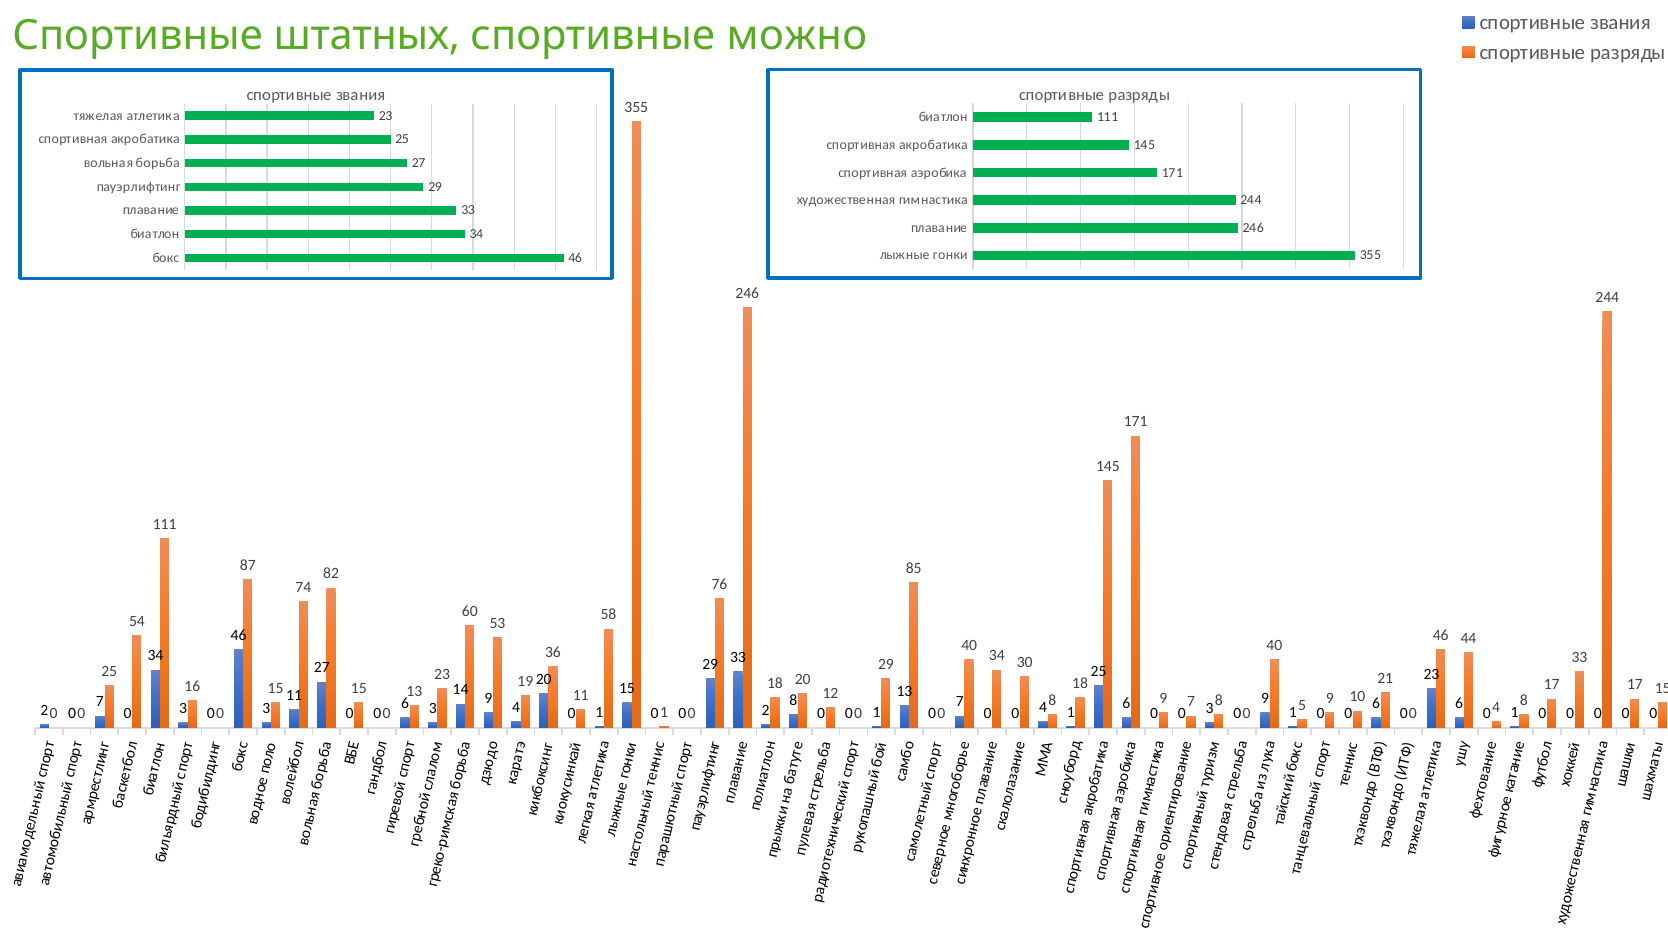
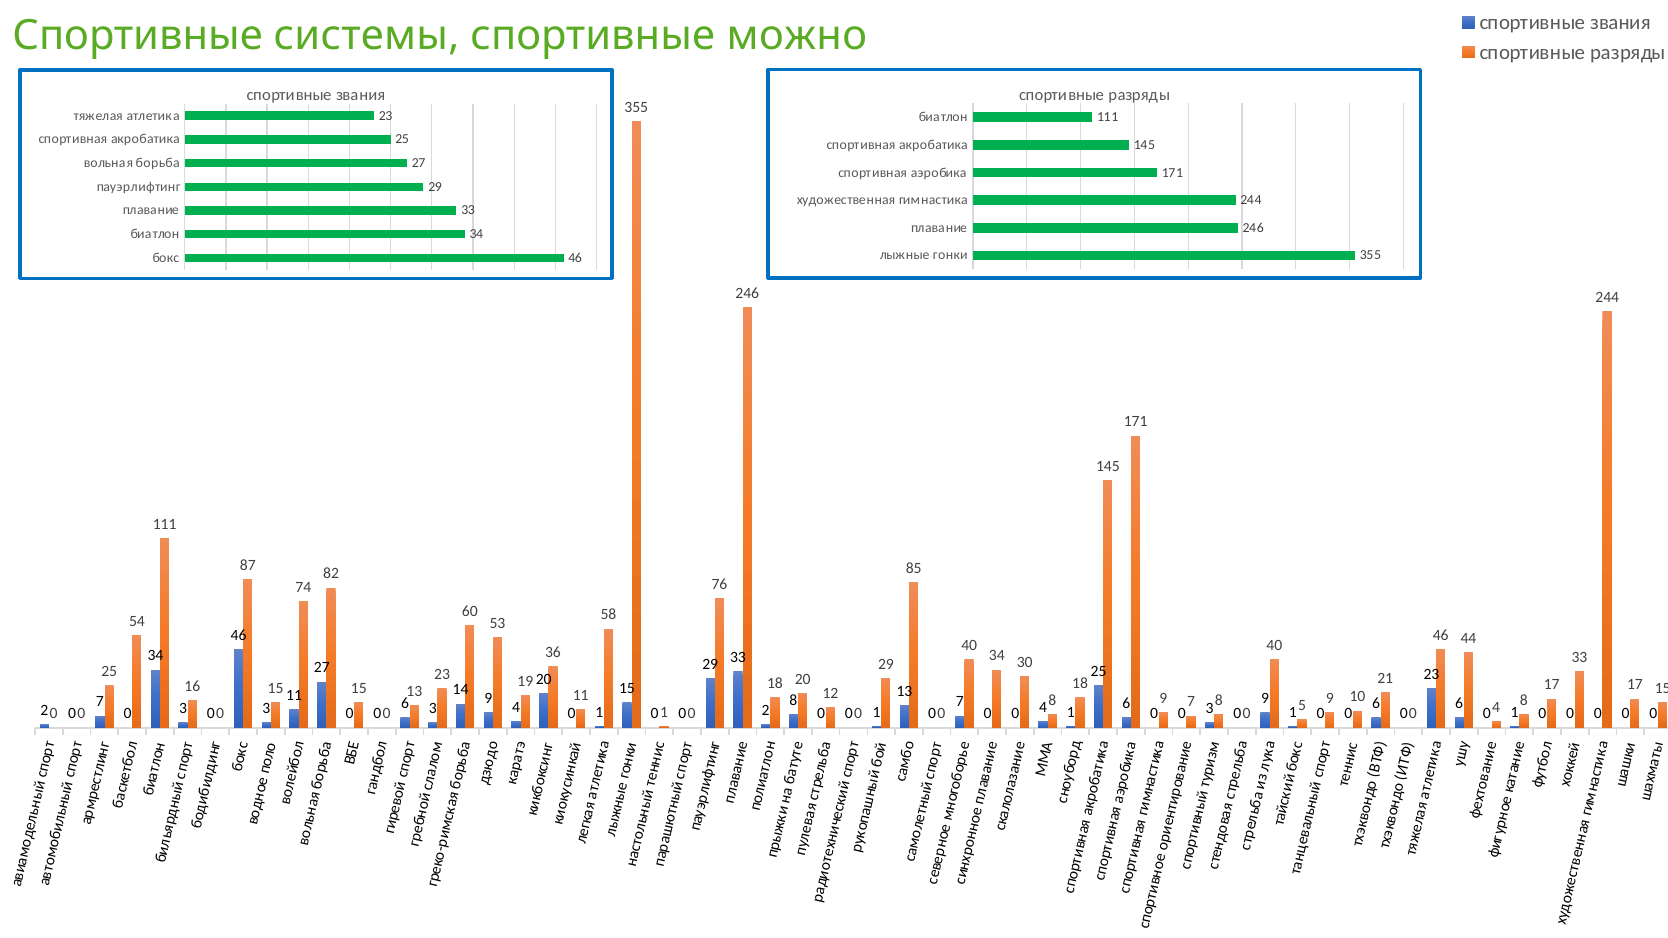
штатных: штатных -> системы
